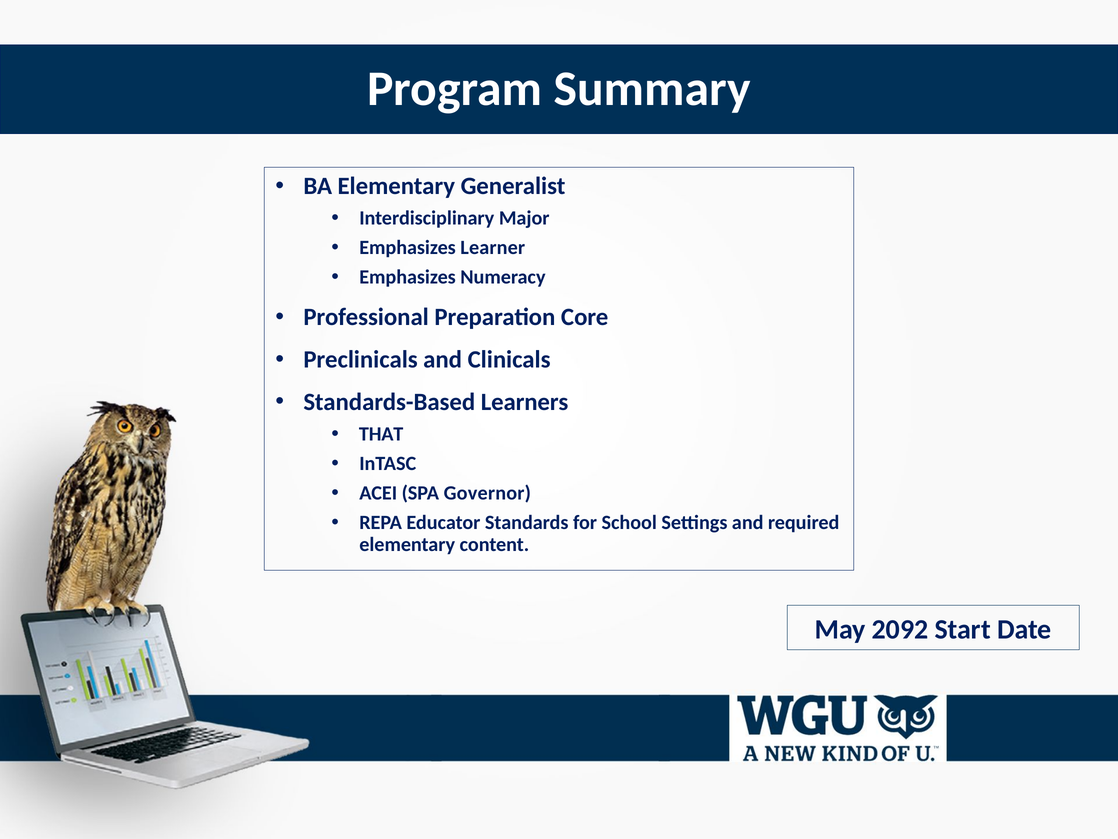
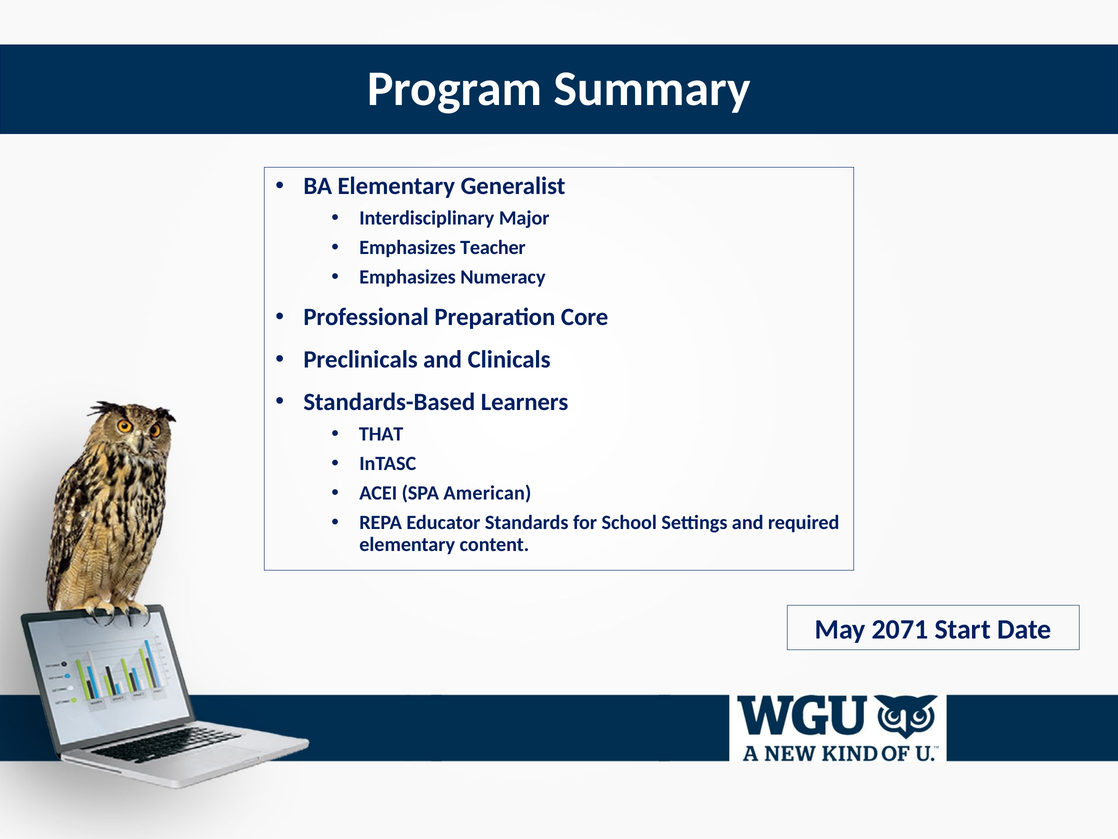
Learner: Learner -> Teacher
Governor: Governor -> American
2092: 2092 -> 2071
